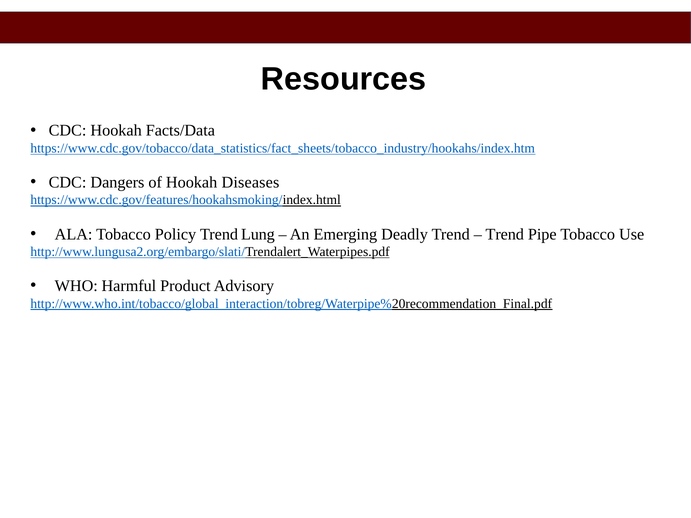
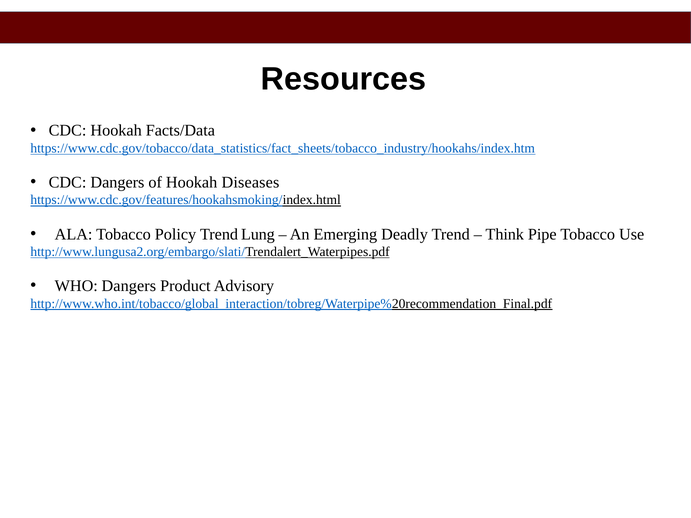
Trend at (505, 234): Trend -> Think
WHO Harmful: Harmful -> Dangers
